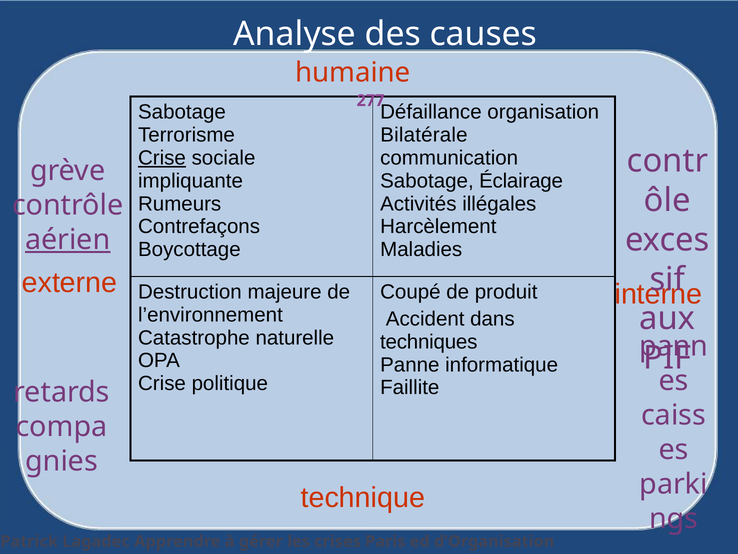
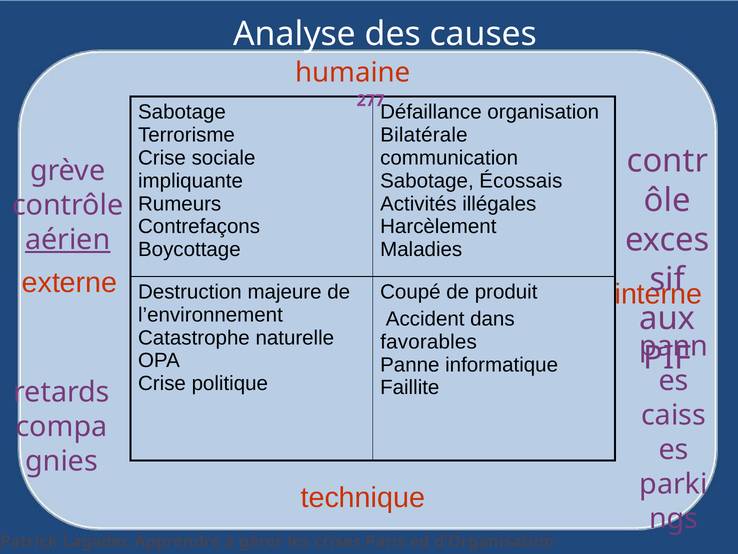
Crise at (162, 158) underline: present -> none
Éclairage: Éclairage -> Écossais
techniques: techniques -> favorables
